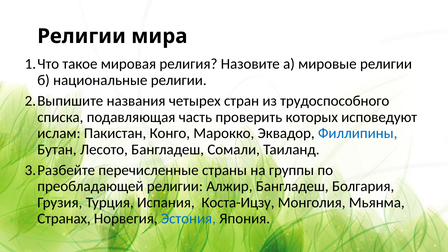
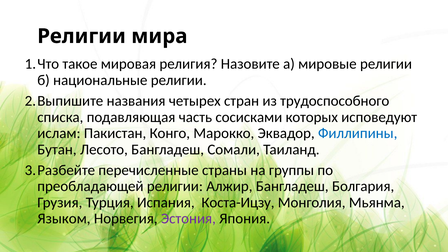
проверить: проверить -> сосисками
Странах: Странах -> Языком
Эстония colour: blue -> purple
